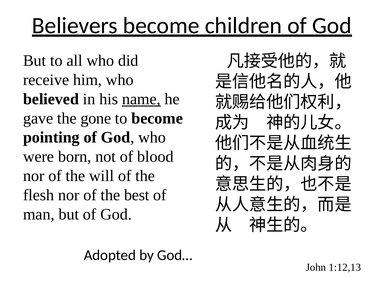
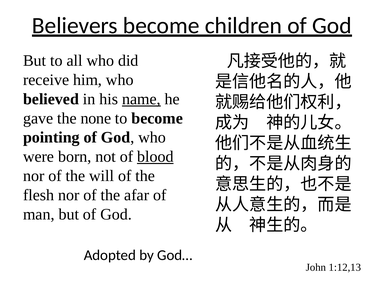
gone: gone -> none
blood underline: none -> present
best: best -> afar
